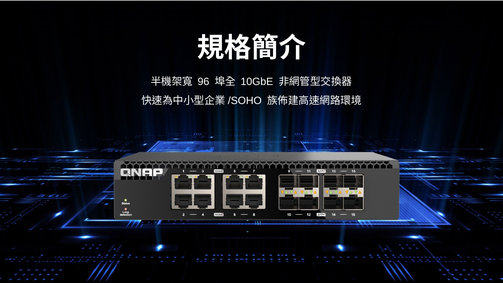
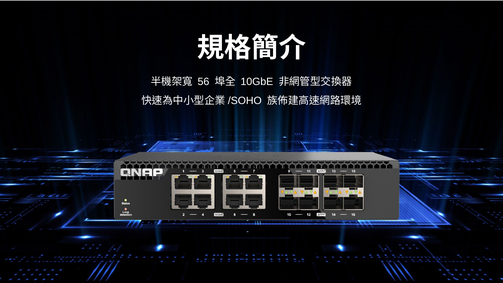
96: 96 -> 56
